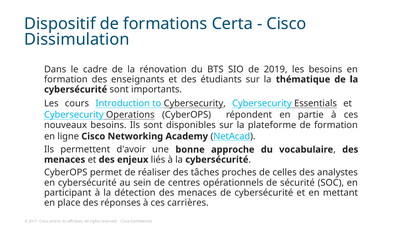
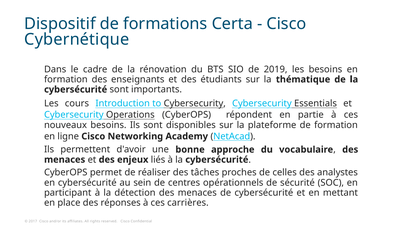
Dissimulation: Dissimulation -> Cybernétique
